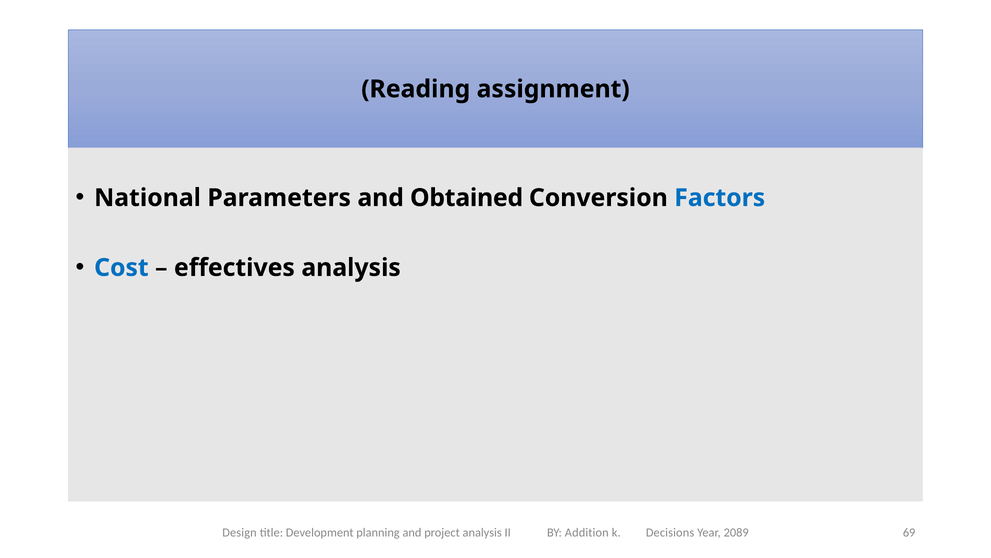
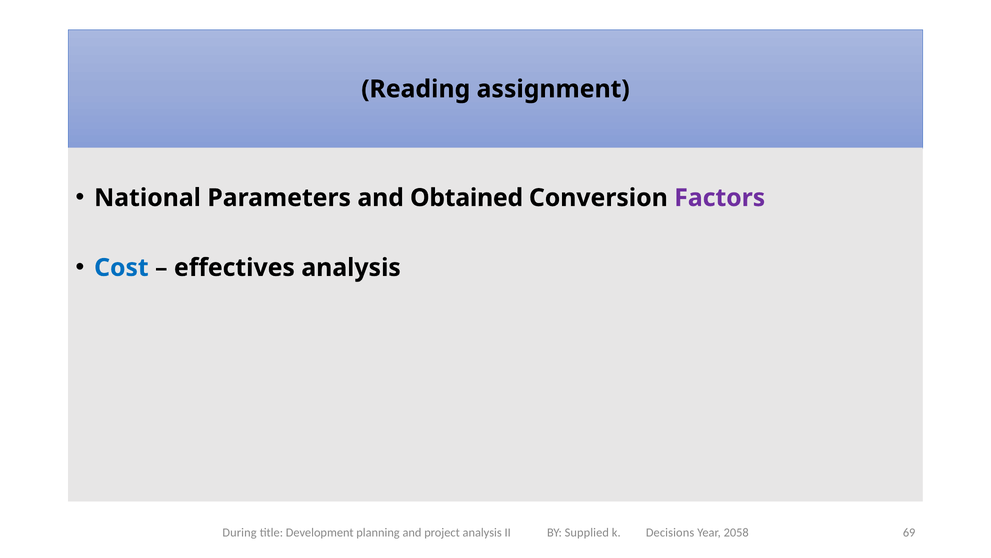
Factors colour: blue -> purple
Design: Design -> During
Addition: Addition -> Supplied
2089: 2089 -> 2058
